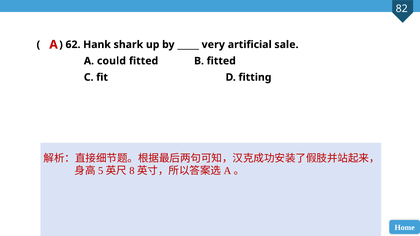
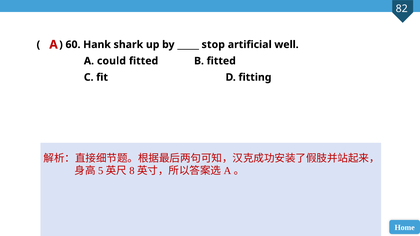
62: 62 -> 60
very: very -> stop
sale: sale -> well
